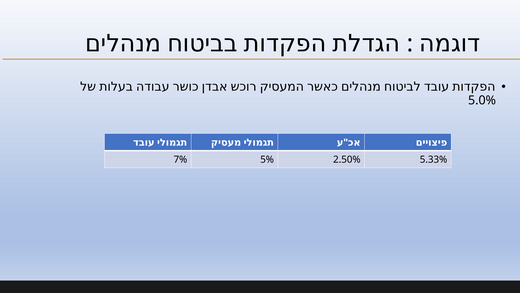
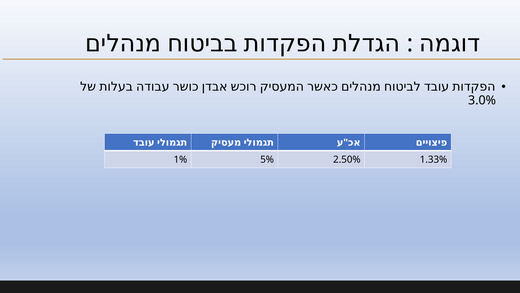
5.0%: 5.0% -> 3.0%
7%: 7% -> 1%
5.33%: 5.33% -> 1.33%
